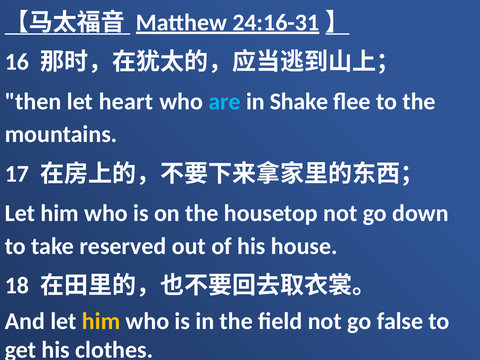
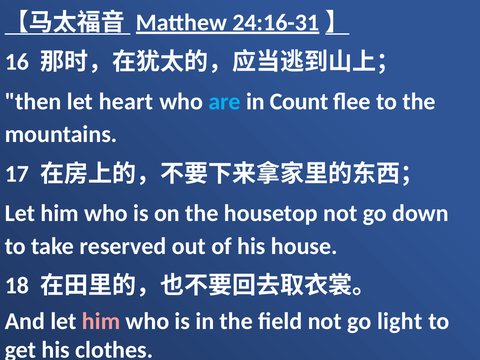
Shake: Shake -> Count
him at (101, 321) colour: yellow -> pink
false: false -> light
